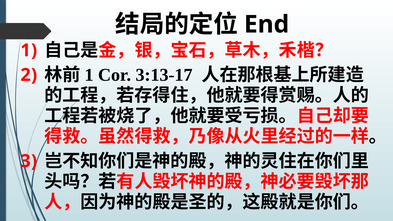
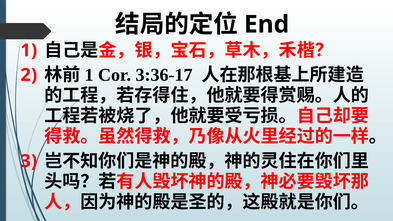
3:13-17: 3:13-17 -> 3:36-17
